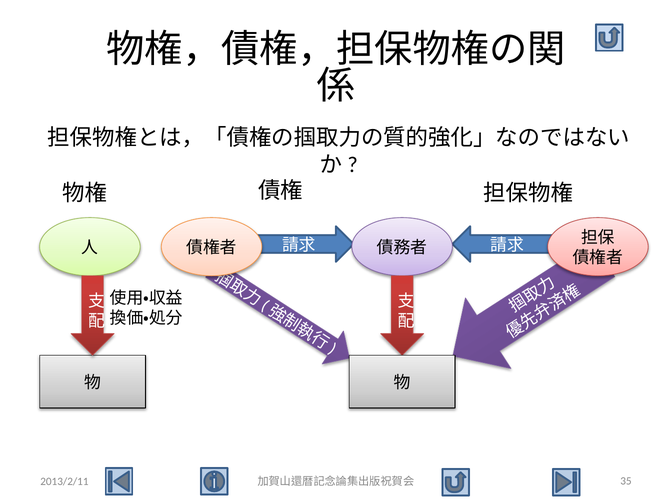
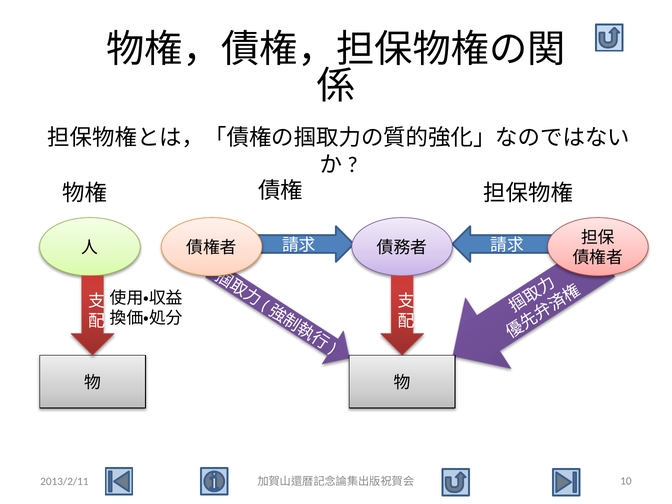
35: 35 -> 10
